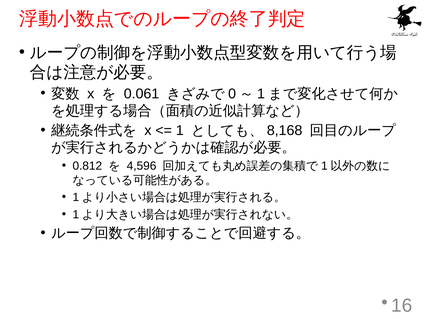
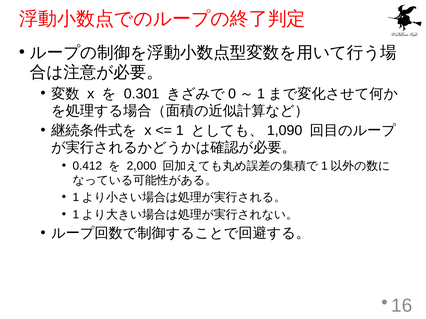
0.061: 0.061 -> 0.301
8,168: 8,168 -> 1,090
0.812: 0.812 -> 0.412
4,596: 4,596 -> 2,000
